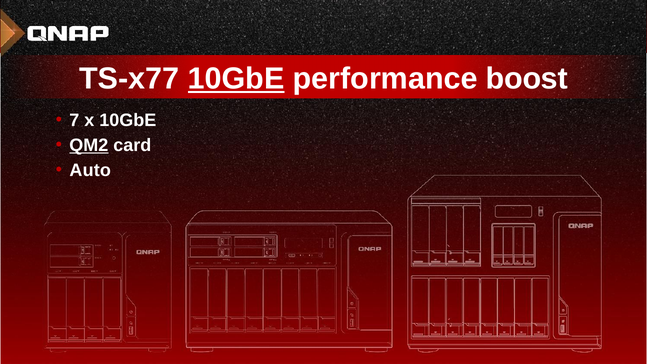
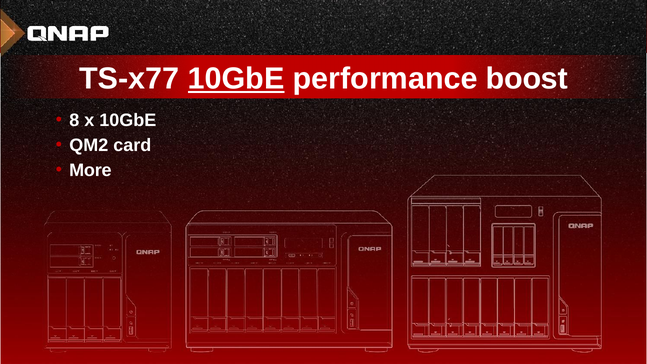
7: 7 -> 8
QM2 underline: present -> none
Auto: Auto -> More
